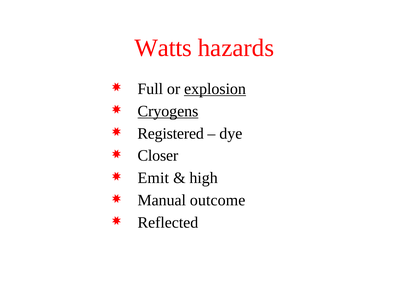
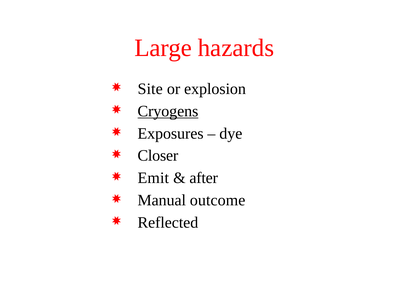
Watts: Watts -> Large
Full: Full -> Site
explosion underline: present -> none
Registered: Registered -> Exposures
high: high -> after
